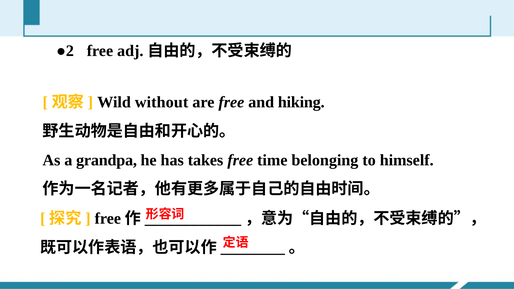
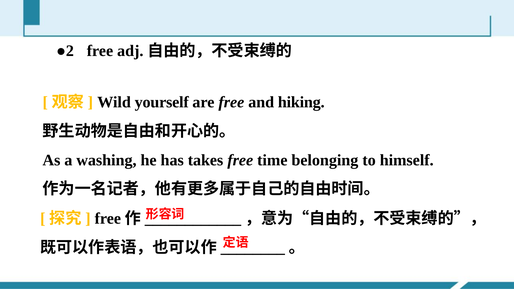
without: without -> yourself
grandpa: grandpa -> washing
